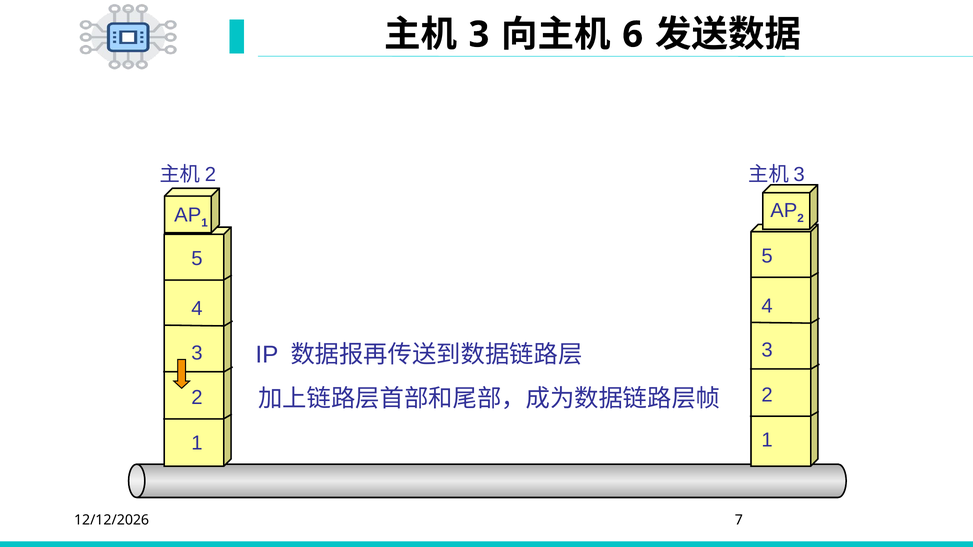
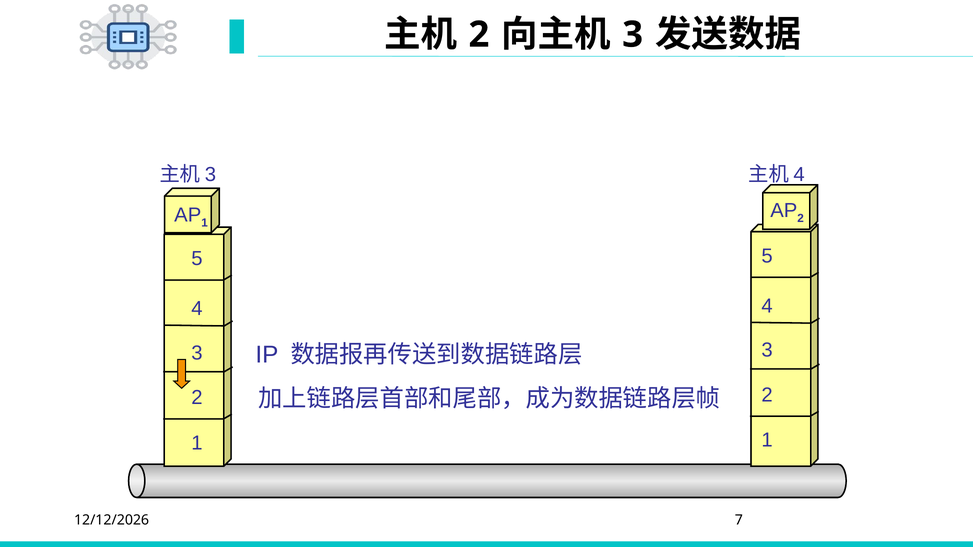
3 at (479, 35): 3 -> 2
6 at (633, 35): 6 -> 3
2 at (210, 175): 2 -> 3
3 at (799, 175): 3 -> 4
